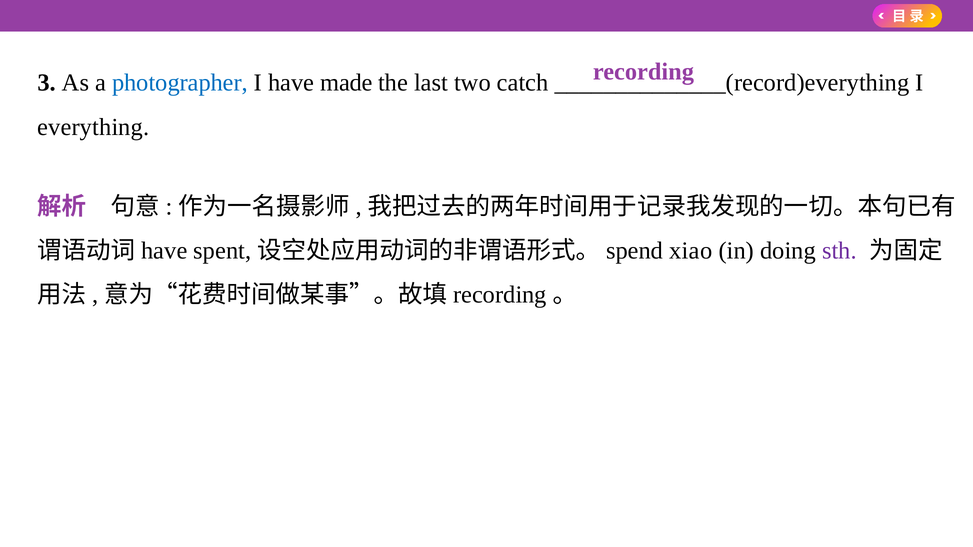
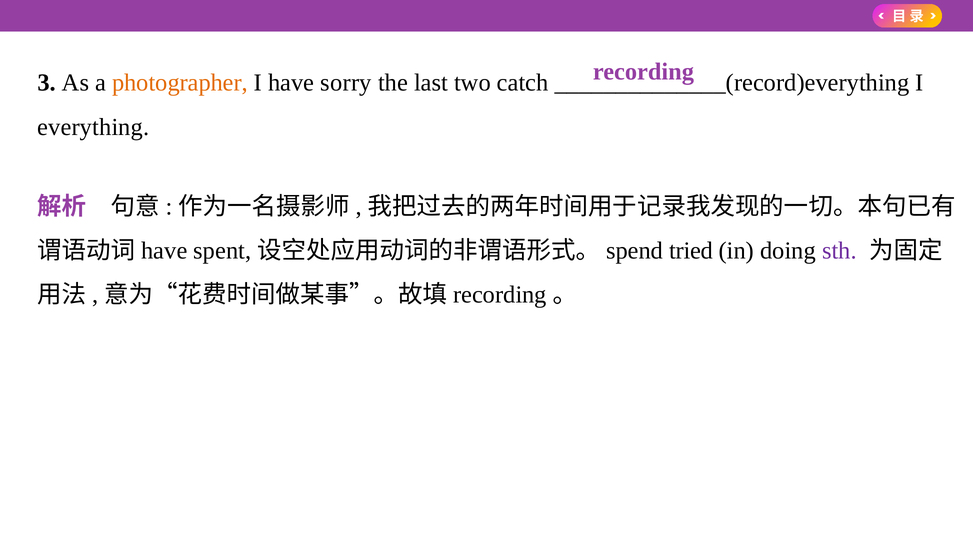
photographer colour: blue -> orange
made: made -> sorry
xiao: xiao -> tried
